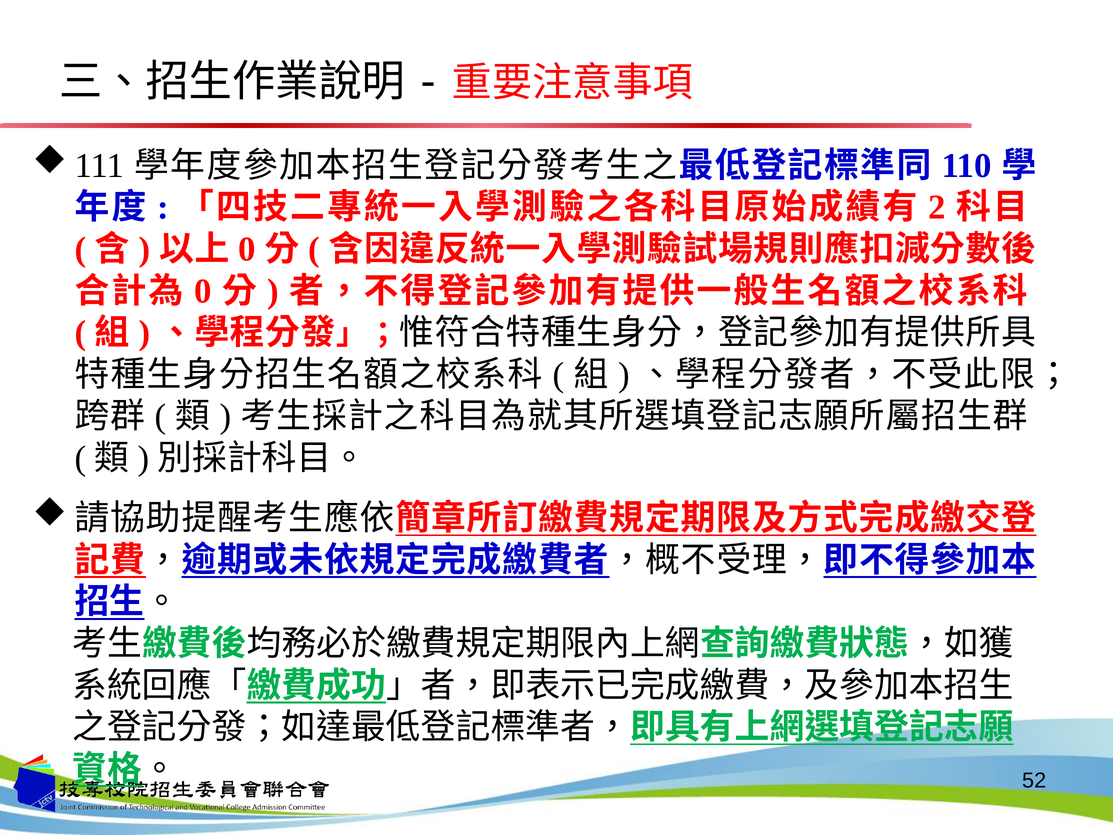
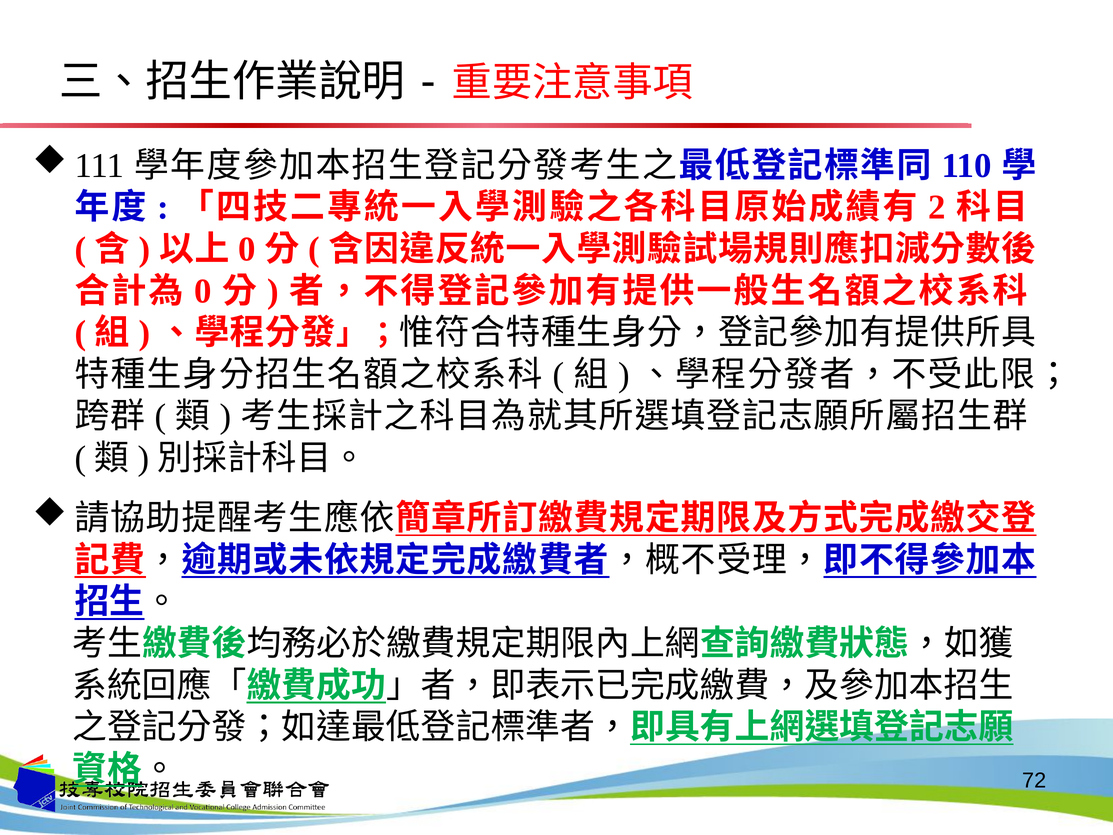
52: 52 -> 72
